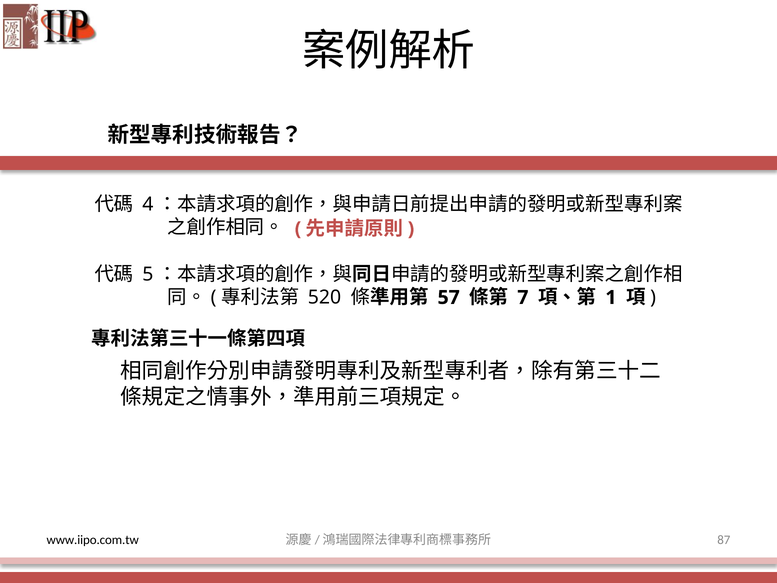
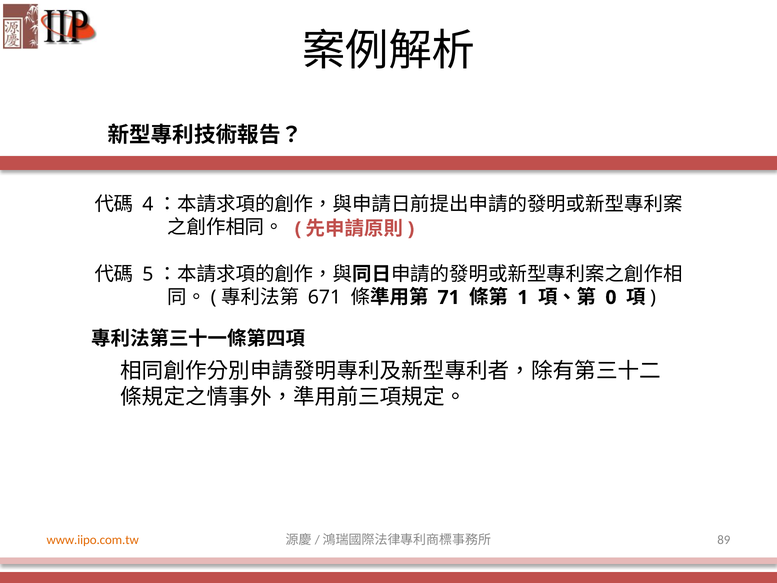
520: 520 -> 671
57: 57 -> 71
7: 7 -> 1
1: 1 -> 0
www.iipo.com.tw colour: black -> orange
87: 87 -> 89
